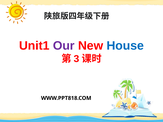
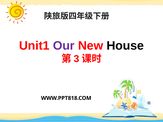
House colour: blue -> black
